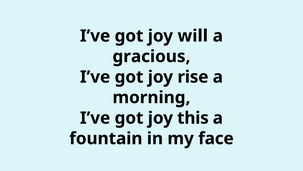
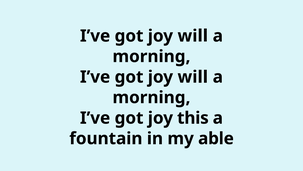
gracious at (151, 56): gracious -> morning
rise at (193, 77): rise -> will
face: face -> able
